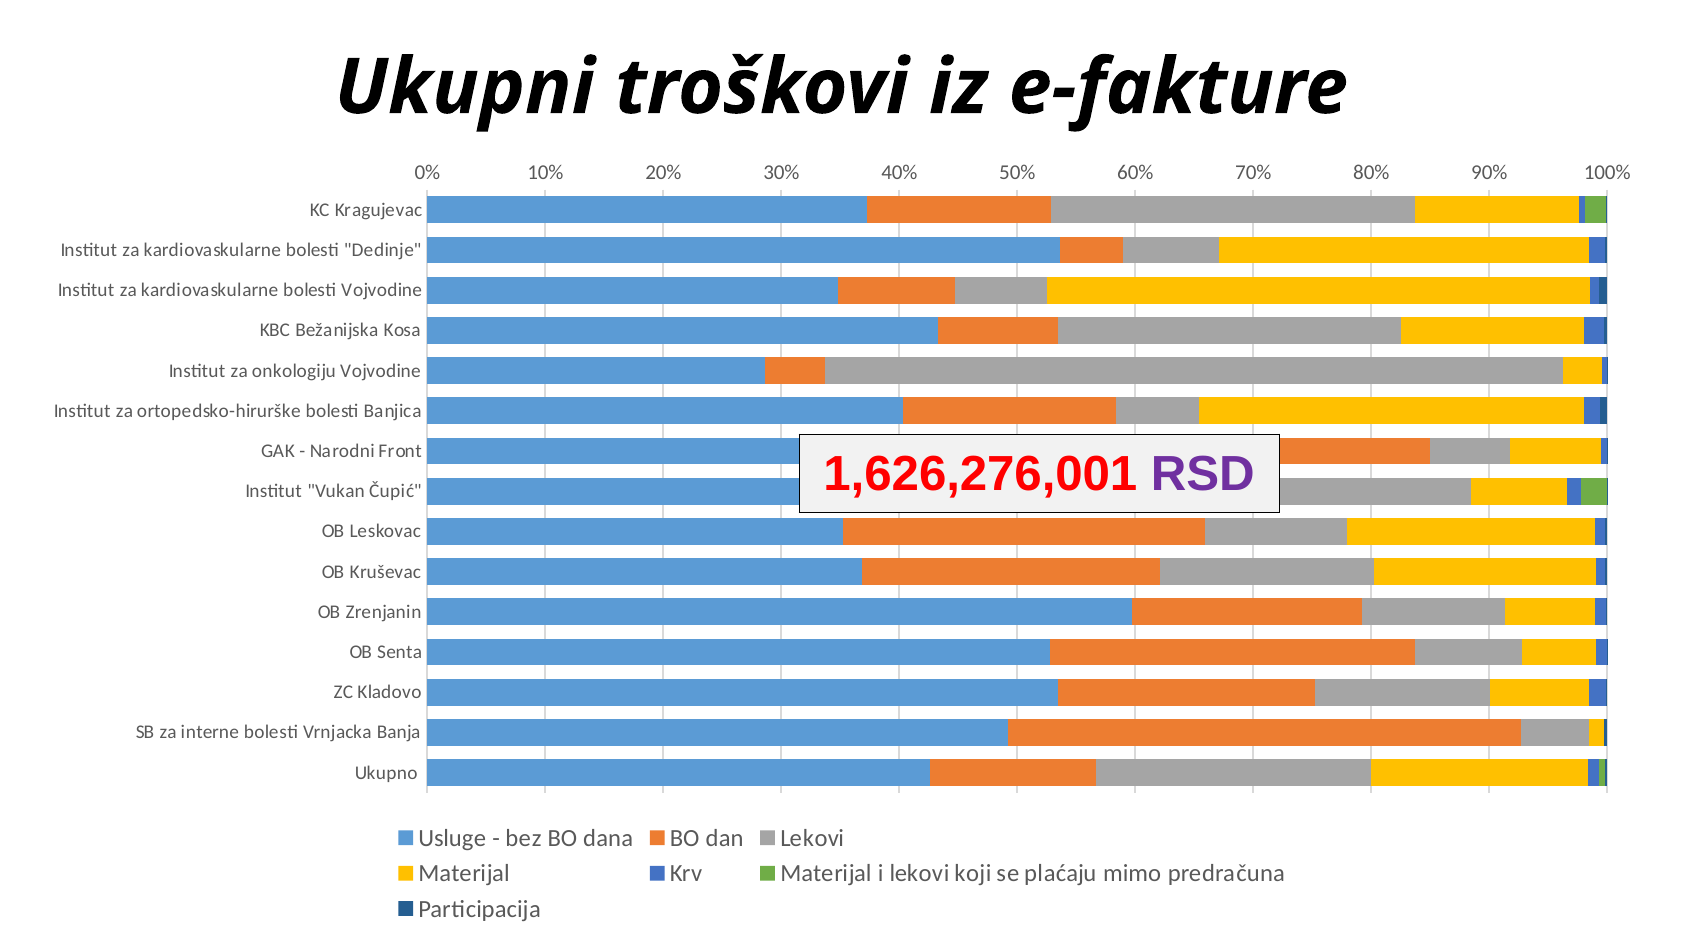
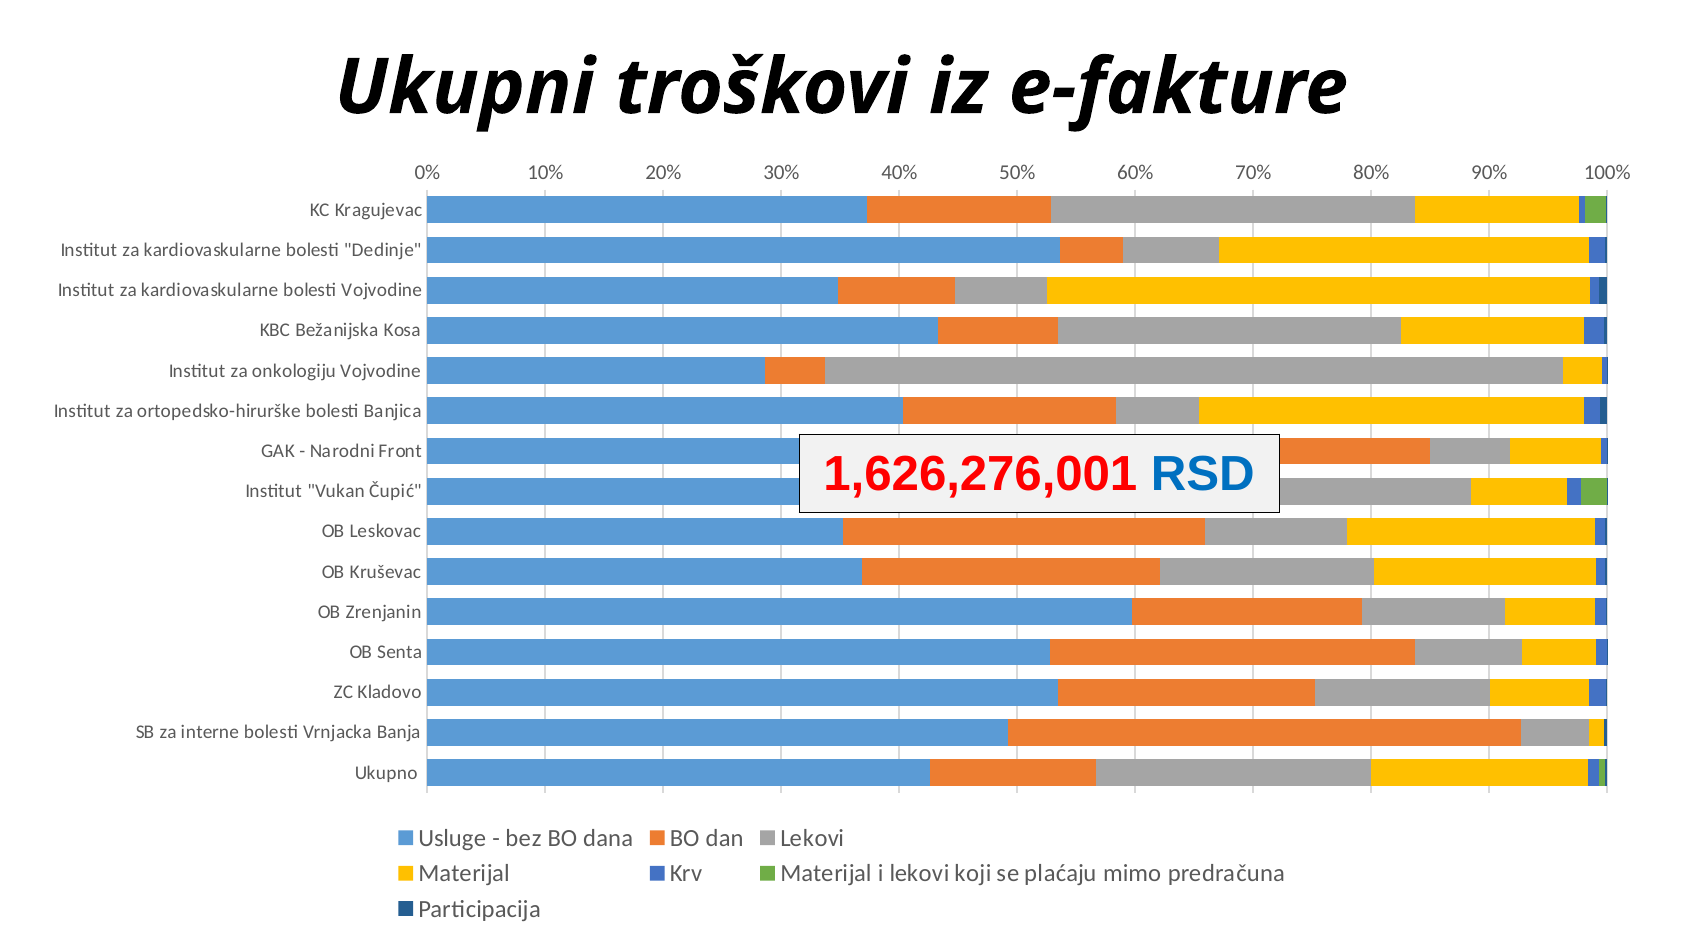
RSD colour: purple -> blue
